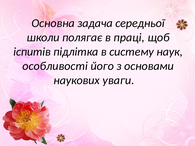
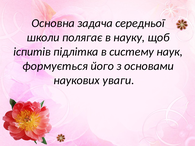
праці: праці -> науку
особливості: особливості -> формується
